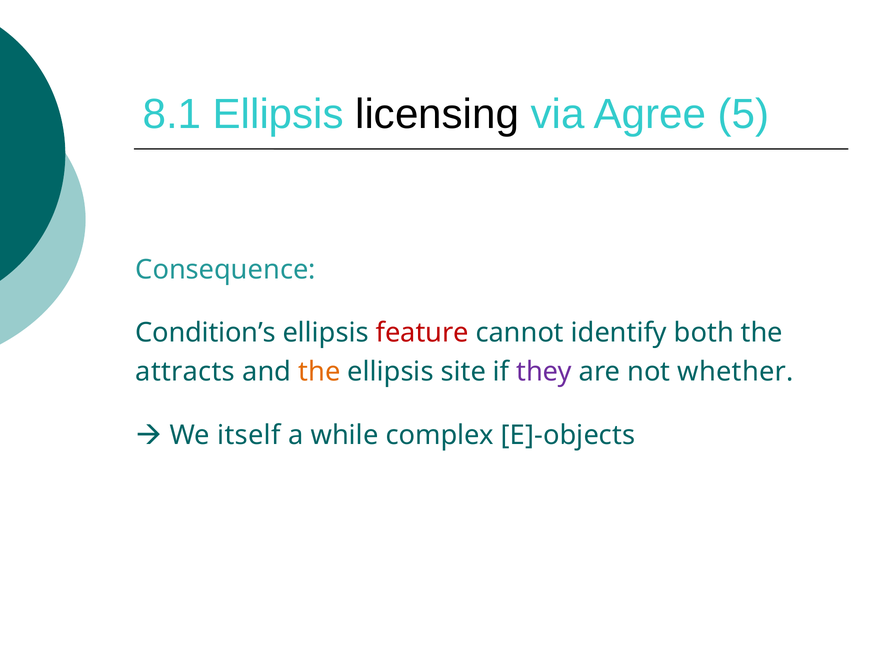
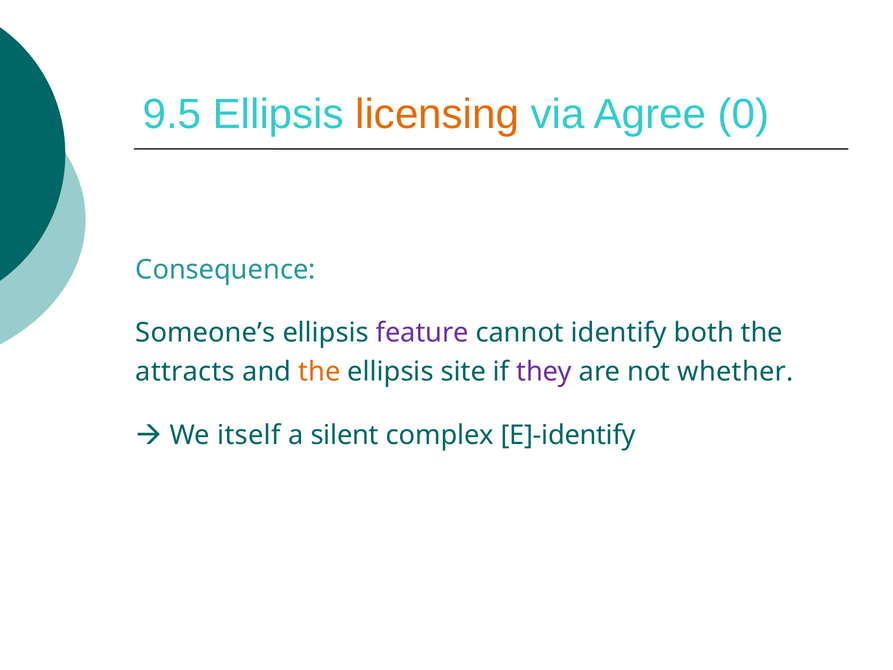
8.1: 8.1 -> 9.5
licensing colour: black -> orange
5: 5 -> 0
Condition’s: Condition’s -> Someone’s
feature colour: red -> purple
while: while -> silent
E]-objects: E]-objects -> E]-identify
